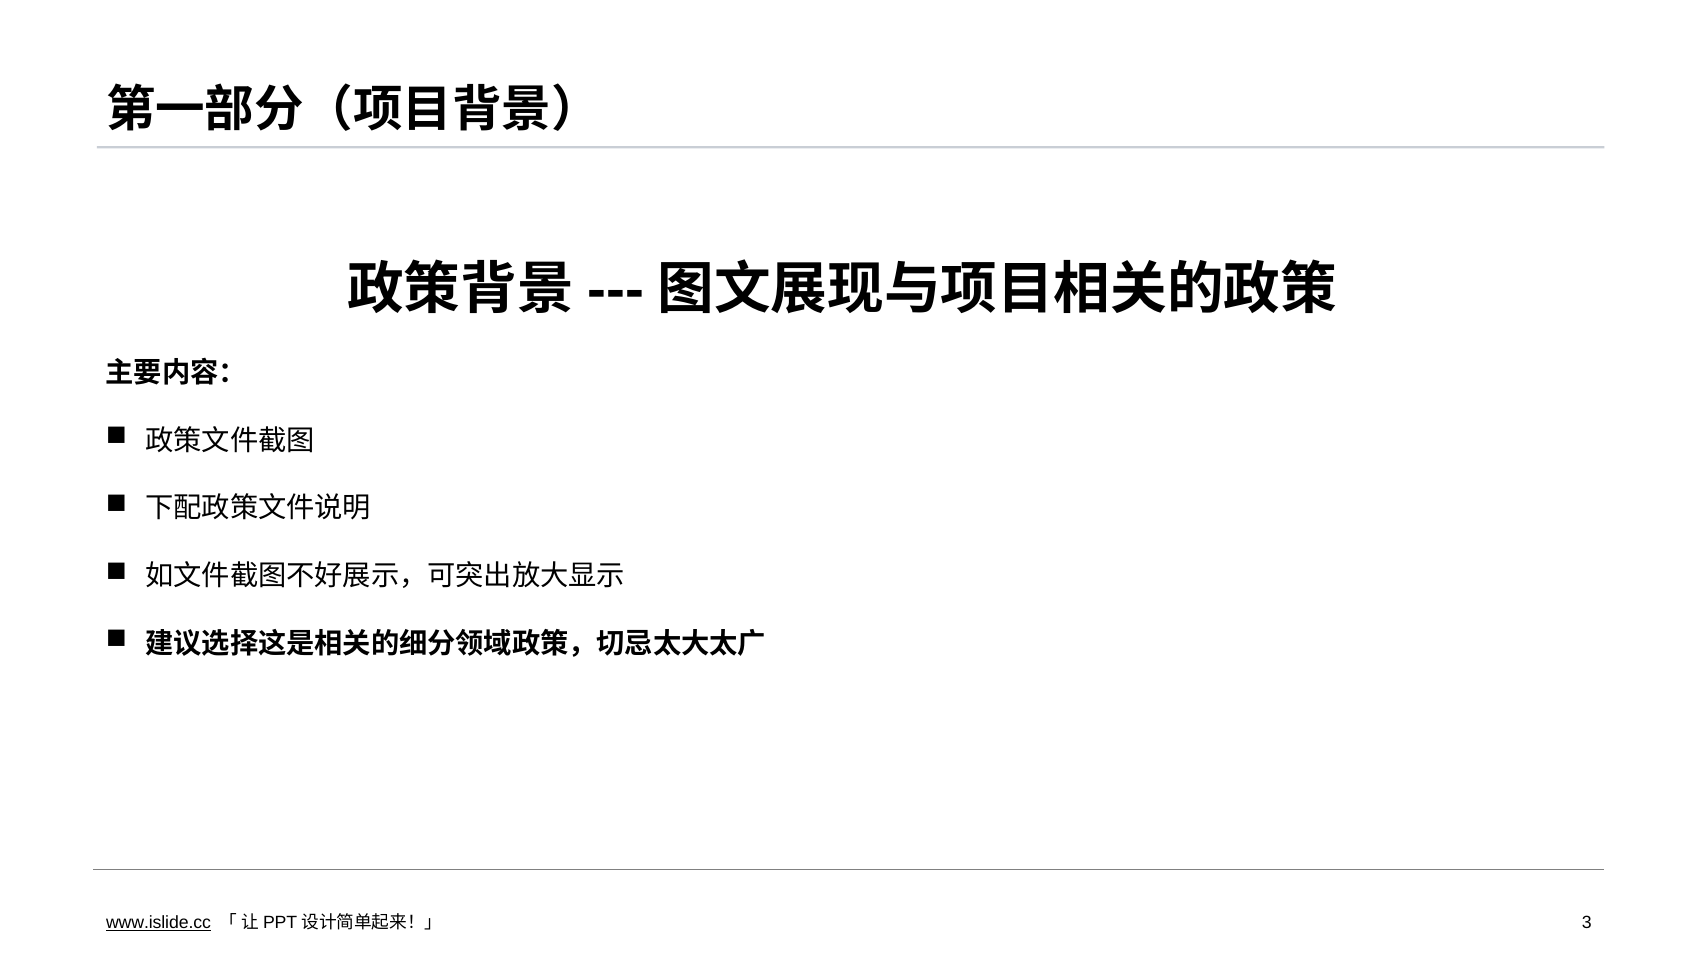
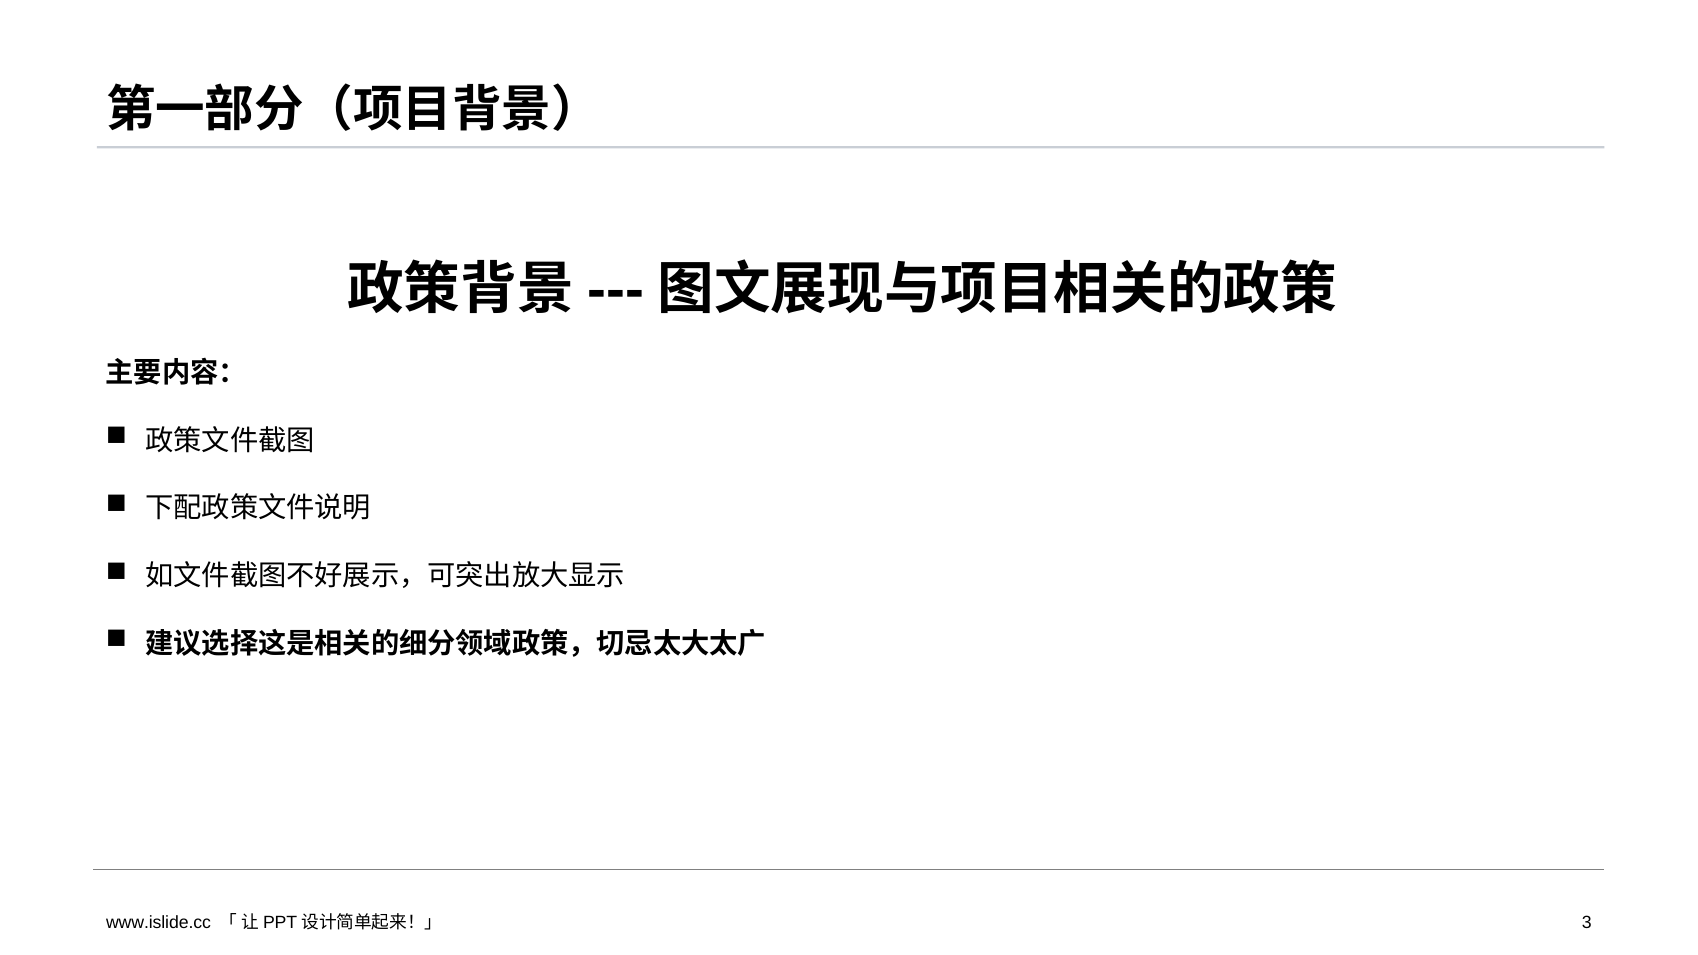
www.islide.cc underline: present -> none
